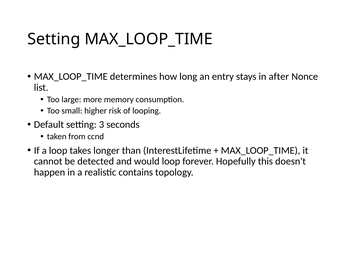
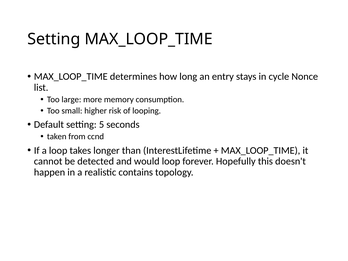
after: after -> cycle
3: 3 -> 5
